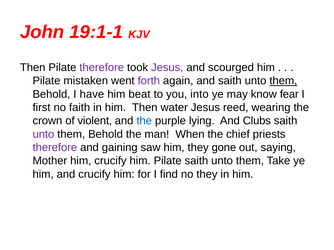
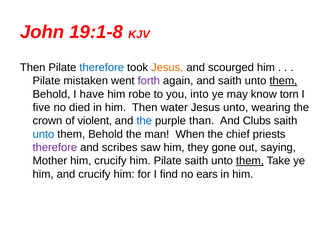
19:1-1: 19:1-1 -> 19:1-8
therefore at (102, 68) colour: purple -> blue
Jesus at (167, 68) colour: purple -> orange
beat: beat -> robe
fear: fear -> torn
first: first -> five
faith: faith -> died
Jesus reed: reed -> unto
lying: lying -> than
unto at (43, 134) colour: purple -> blue
gaining: gaining -> scribes
them at (250, 161) underline: none -> present
no they: they -> ears
